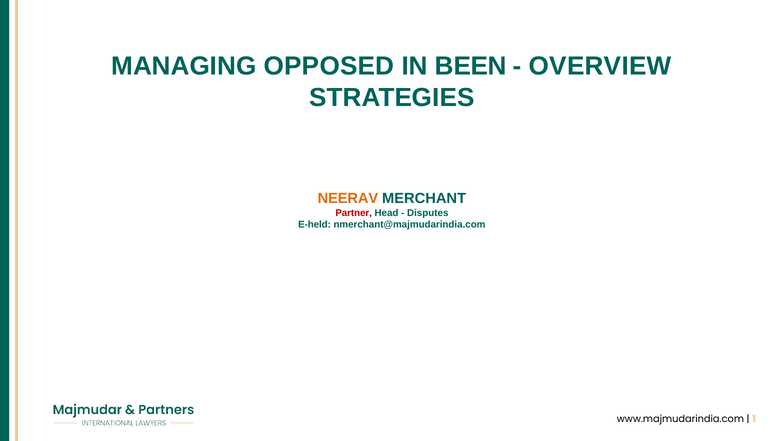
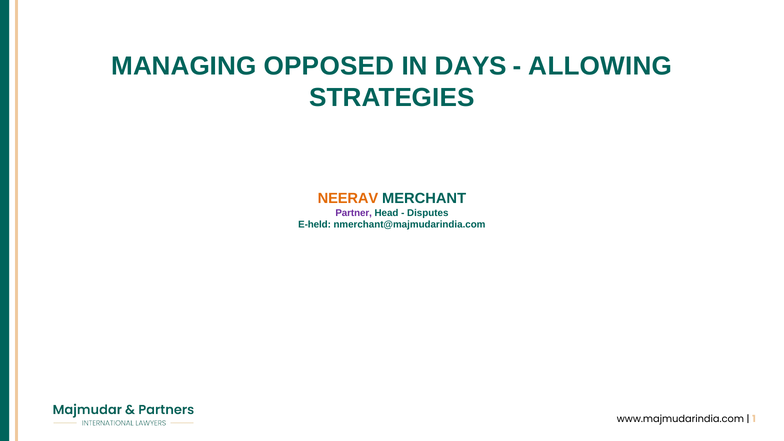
BEEN: BEEN -> DAYS
OVERVIEW: OVERVIEW -> ALLOWING
Partner colour: red -> purple
